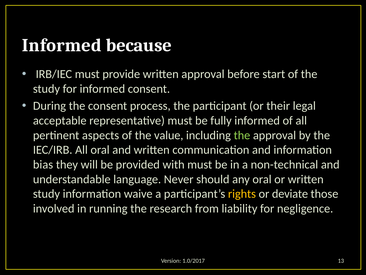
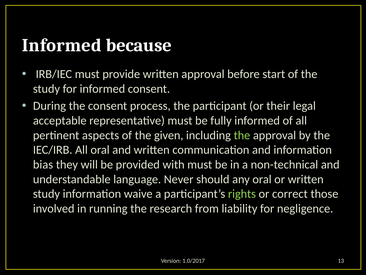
value: value -> given
rights colour: yellow -> light green
deviate: deviate -> correct
